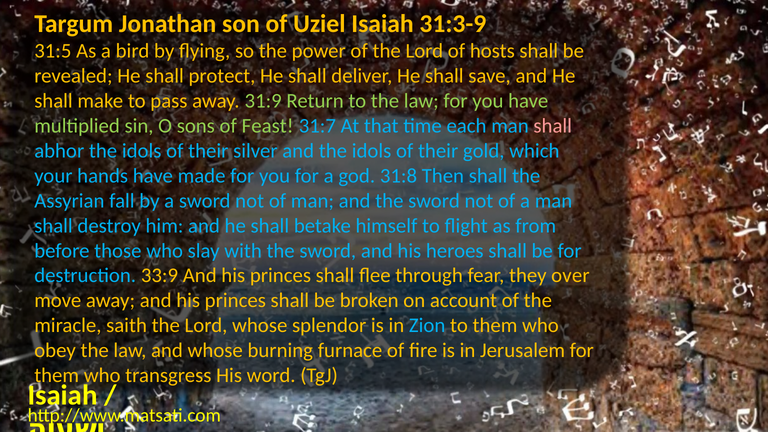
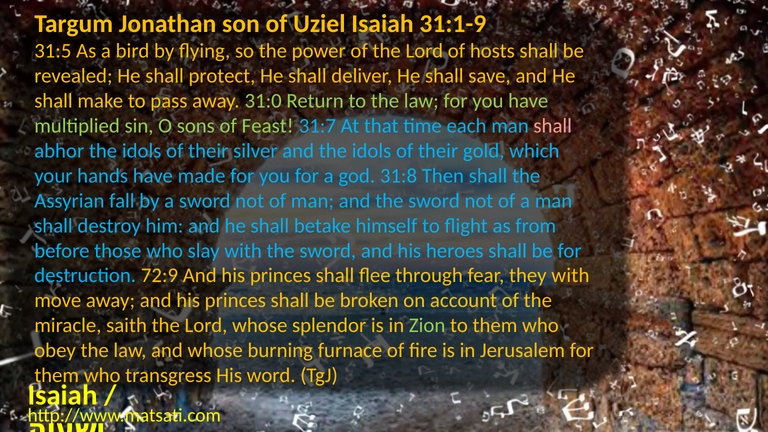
31:3-9: 31:3-9 -> 31:1-9
31:9: 31:9 -> 31:0
33:9: 33:9 -> 72:9
they over: over -> with
Zion colour: light blue -> light green
